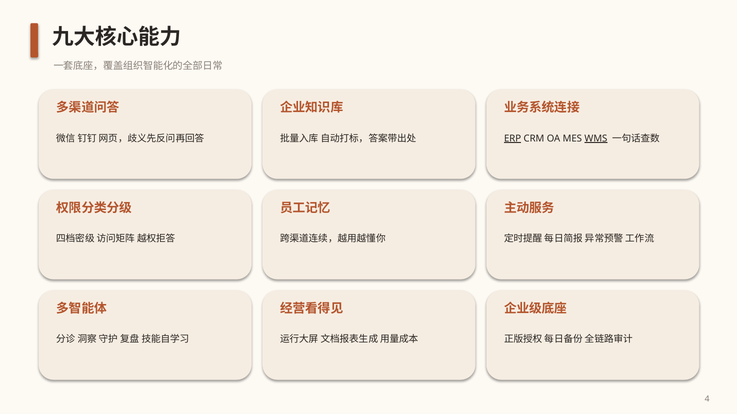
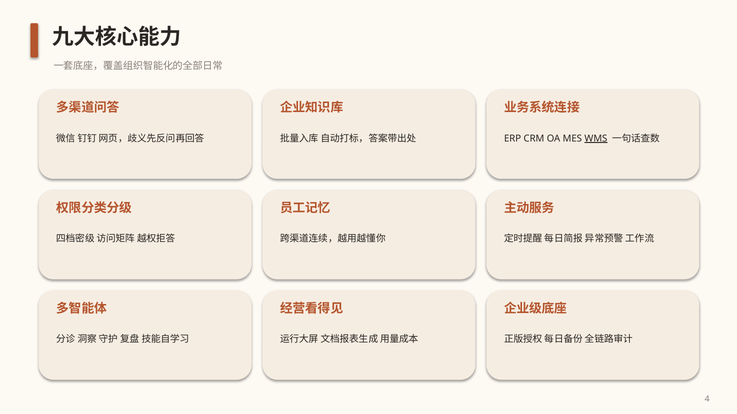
ERP underline: present -> none
